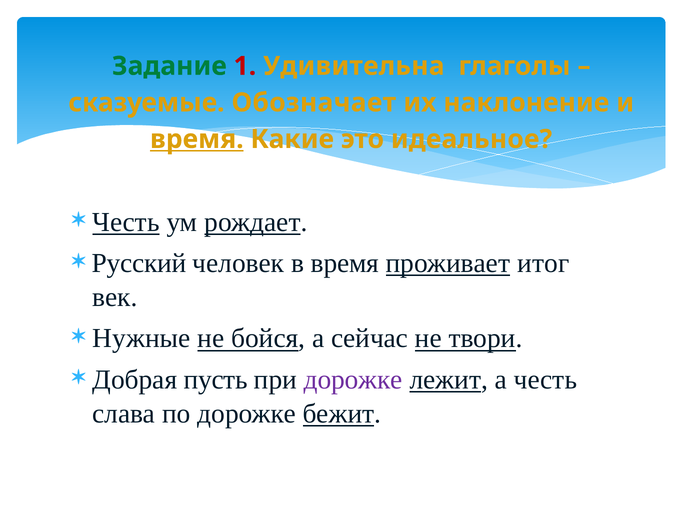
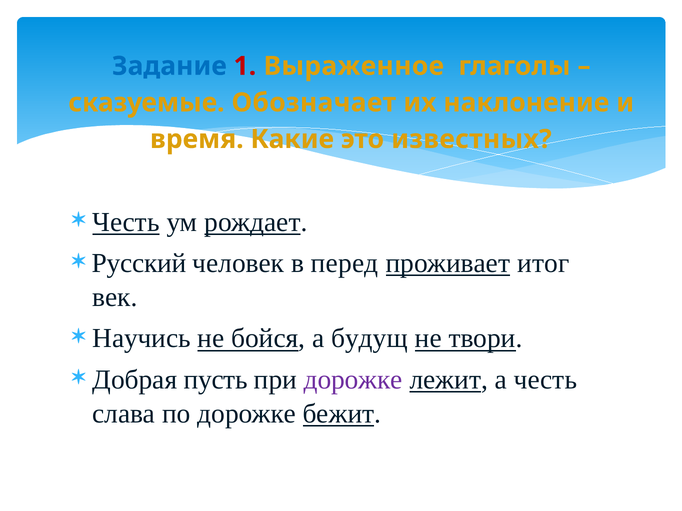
Задание colour: green -> blue
Удивительна: Удивительна -> Выраженное
время at (197, 139) underline: present -> none
идеальное: идеальное -> известных
в время: время -> перед
Нужные: Нужные -> Научись
сейчас: сейчас -> будущ
